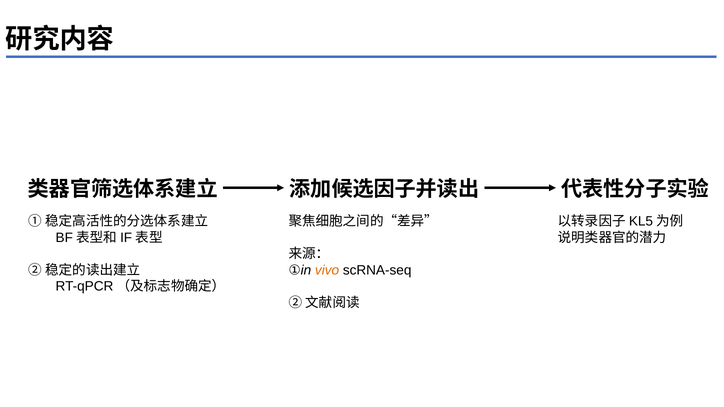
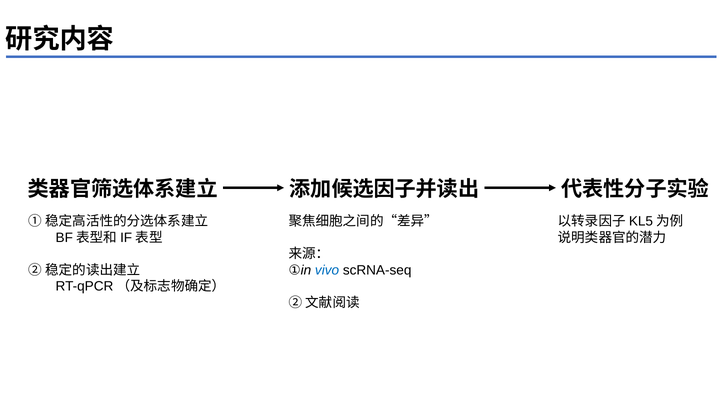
vivo colour: orange -> blue
